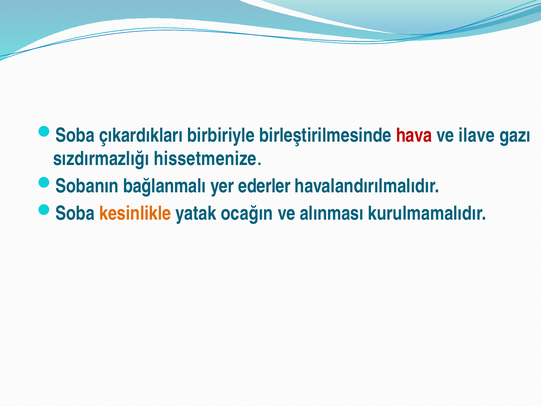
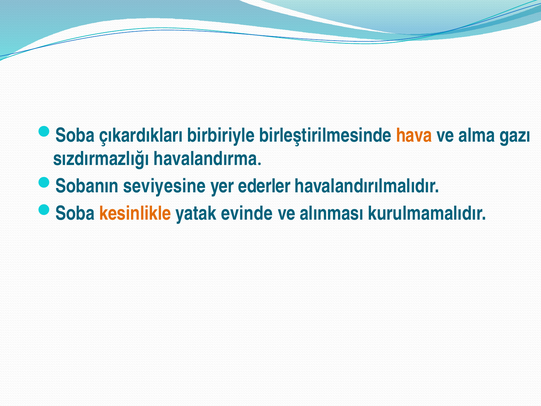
hava colour: red -> orange
ilave: ilave -> alma
hissetmenize: hissetmenize -> havalandırma
bağlanmalı: bağlanmalı -> seviyesine
ocağın: ocağın -> evinde
